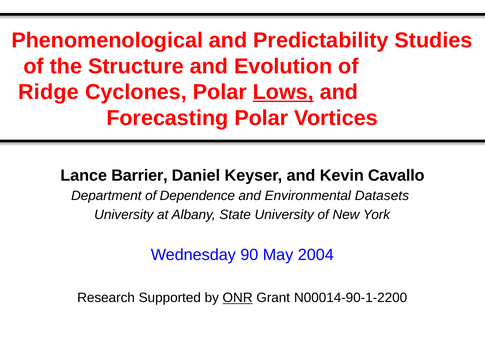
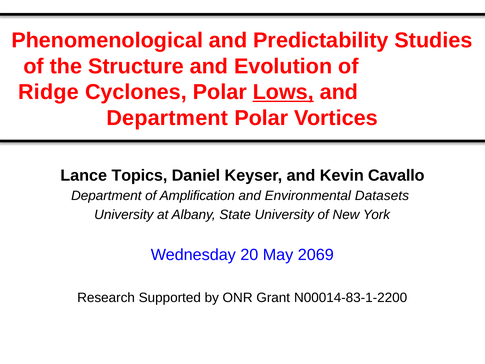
Forecasting at (167, 118): Forecasting -> Department
Barrier: Barrier -> Topics
Dependence: Dependence -> Amplification
90: 90 -> 20
2004: 2004 -> 2069
ONR underline: present -> none
N00014-90-1-2200: N00014-90-1-2200 -> N00014-83-1-2200
